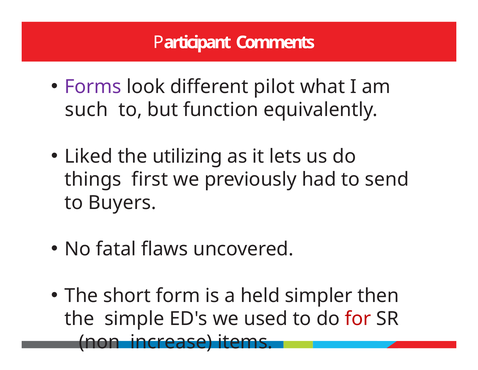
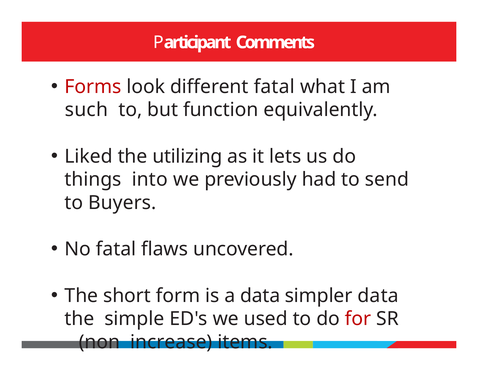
Forms colour: purple -> red
different pilot: pilot -> fatal
first: first -> into
a held: held -> data
simpler then: then -> data
